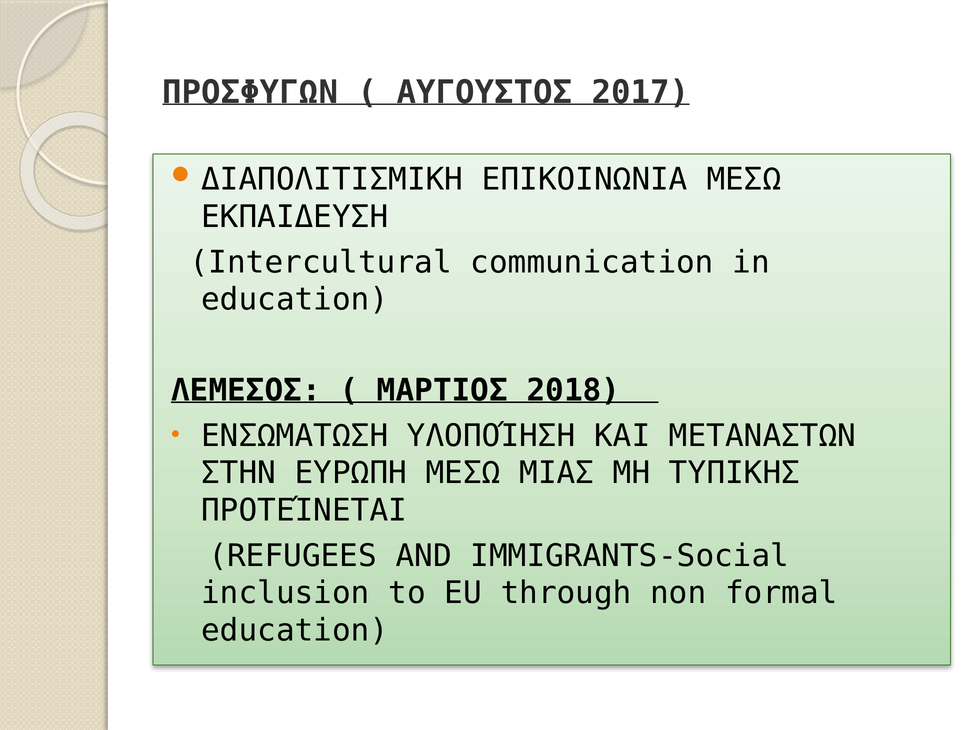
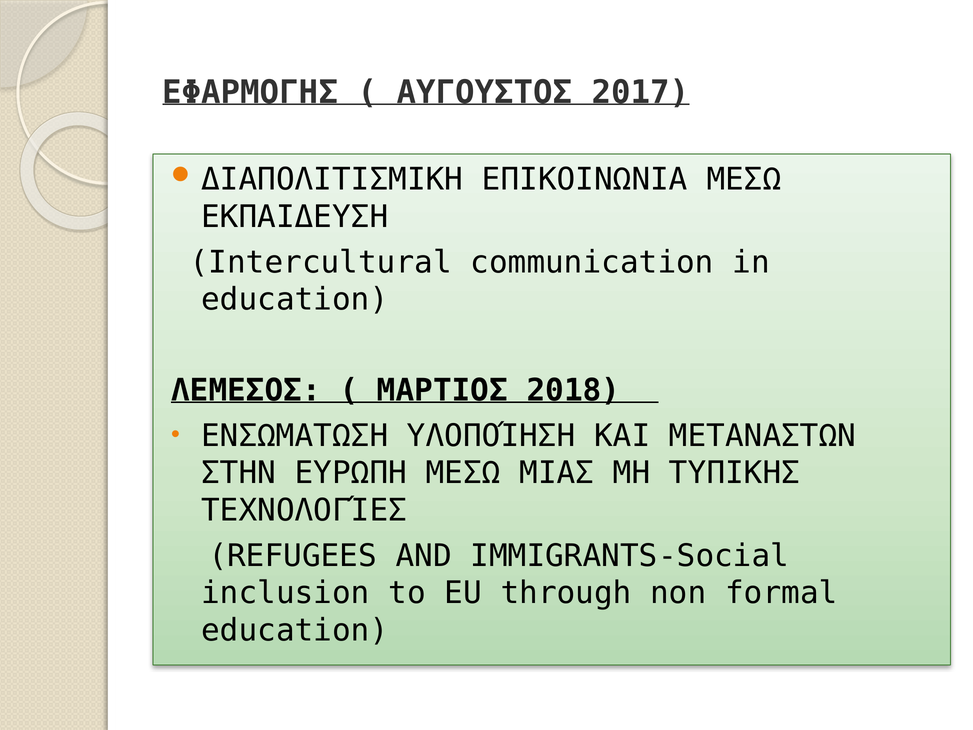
ΠΡΟΣΦΥΓΩΝ: ΠΡΟΣΦΥΓΩΝ -> ΕΦΑΡΜΟΓΗΣ
ΠΡΟΤΕΊΝΕΤΑΙ: ΠΡΟΤΕΊΝΕΤΑΙ -> ΤΕΧΝΟΛΟΓΊΕΣ
